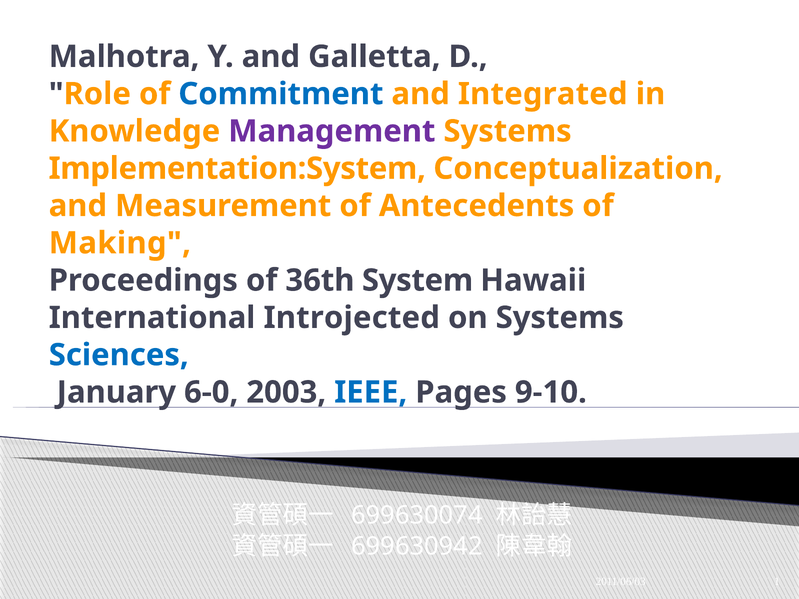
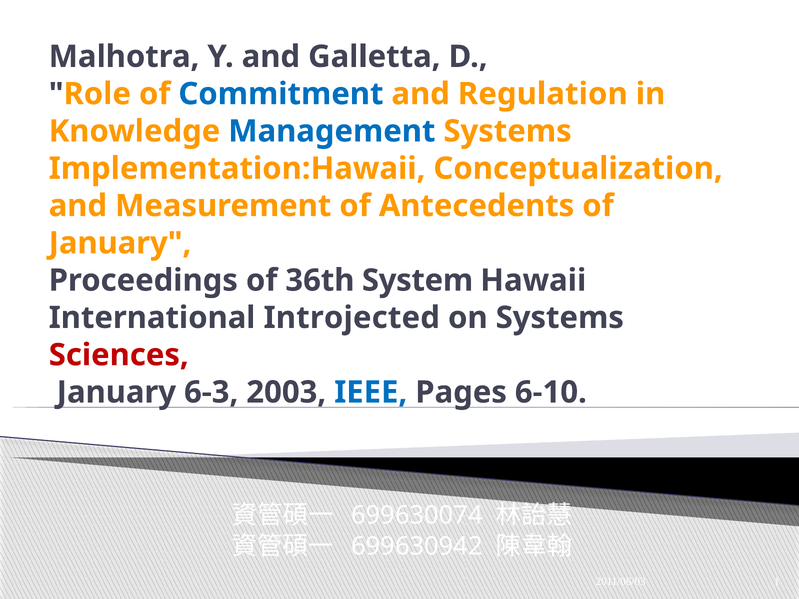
Integrated: Integrated -> Regulation
Management colour: purple -> blue
Implementation:System: Implementation:System -> Implementation:Hawaii
Making at (120, 243): Making -> January
Sciences colour: blue -> red
6-0: 6-0 -> 6-3
9-10: 9-10 -> 6-10
